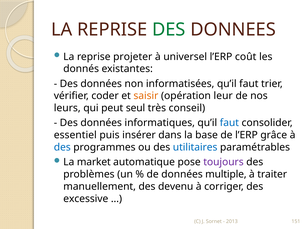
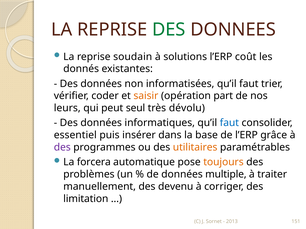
projeter: projeter -> soudain
universel: universel -> solutions
leur: leur -> part
conseil: conseil -> dévolu
des at (62, 148) colour: blue -> purple
utilitaires colour: blue -> orange
market: market -> forcera
toujours colour: purple -> orange
excessive: excessive -> limitation
